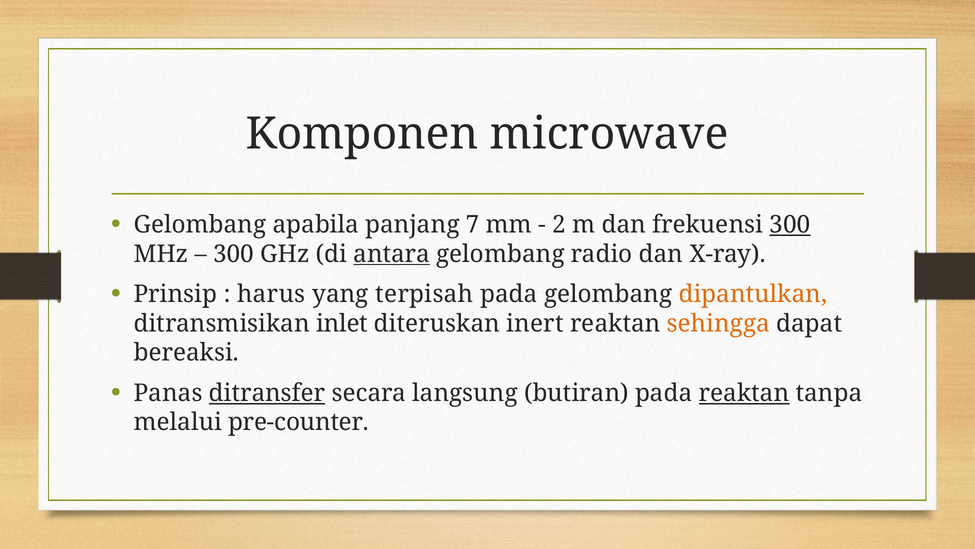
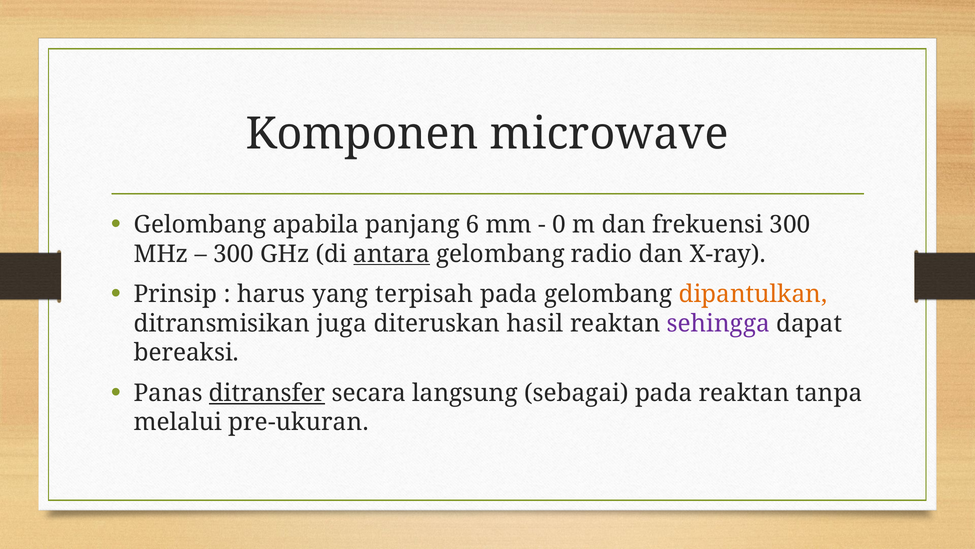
7: 7 -> 6
2: 2 -> 0
300 at (790, 224) underline: present -> none
inlet: inlet -> juga
inert: inert -> hasil
sehingga colour: orange -> purple
butiran: butiran -> sebagai
reaktan at (744, 393) underline: present -> none
pre-counter: pre-counter -> pre-ukuran
